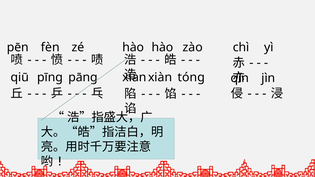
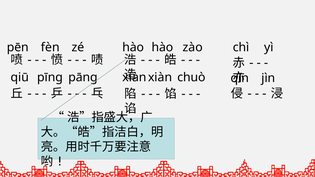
tóng: tóng -> chuò
